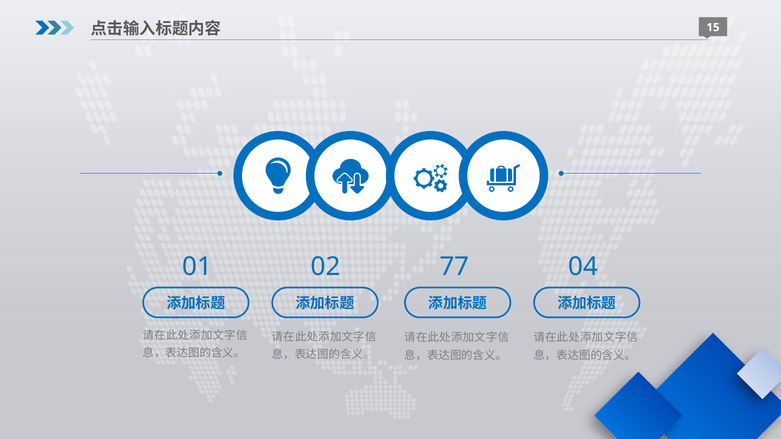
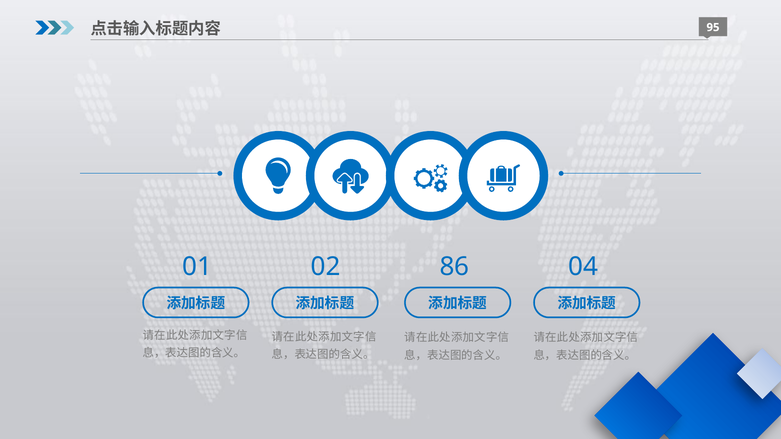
15: 15 -> 95
77: 77 -> 86
